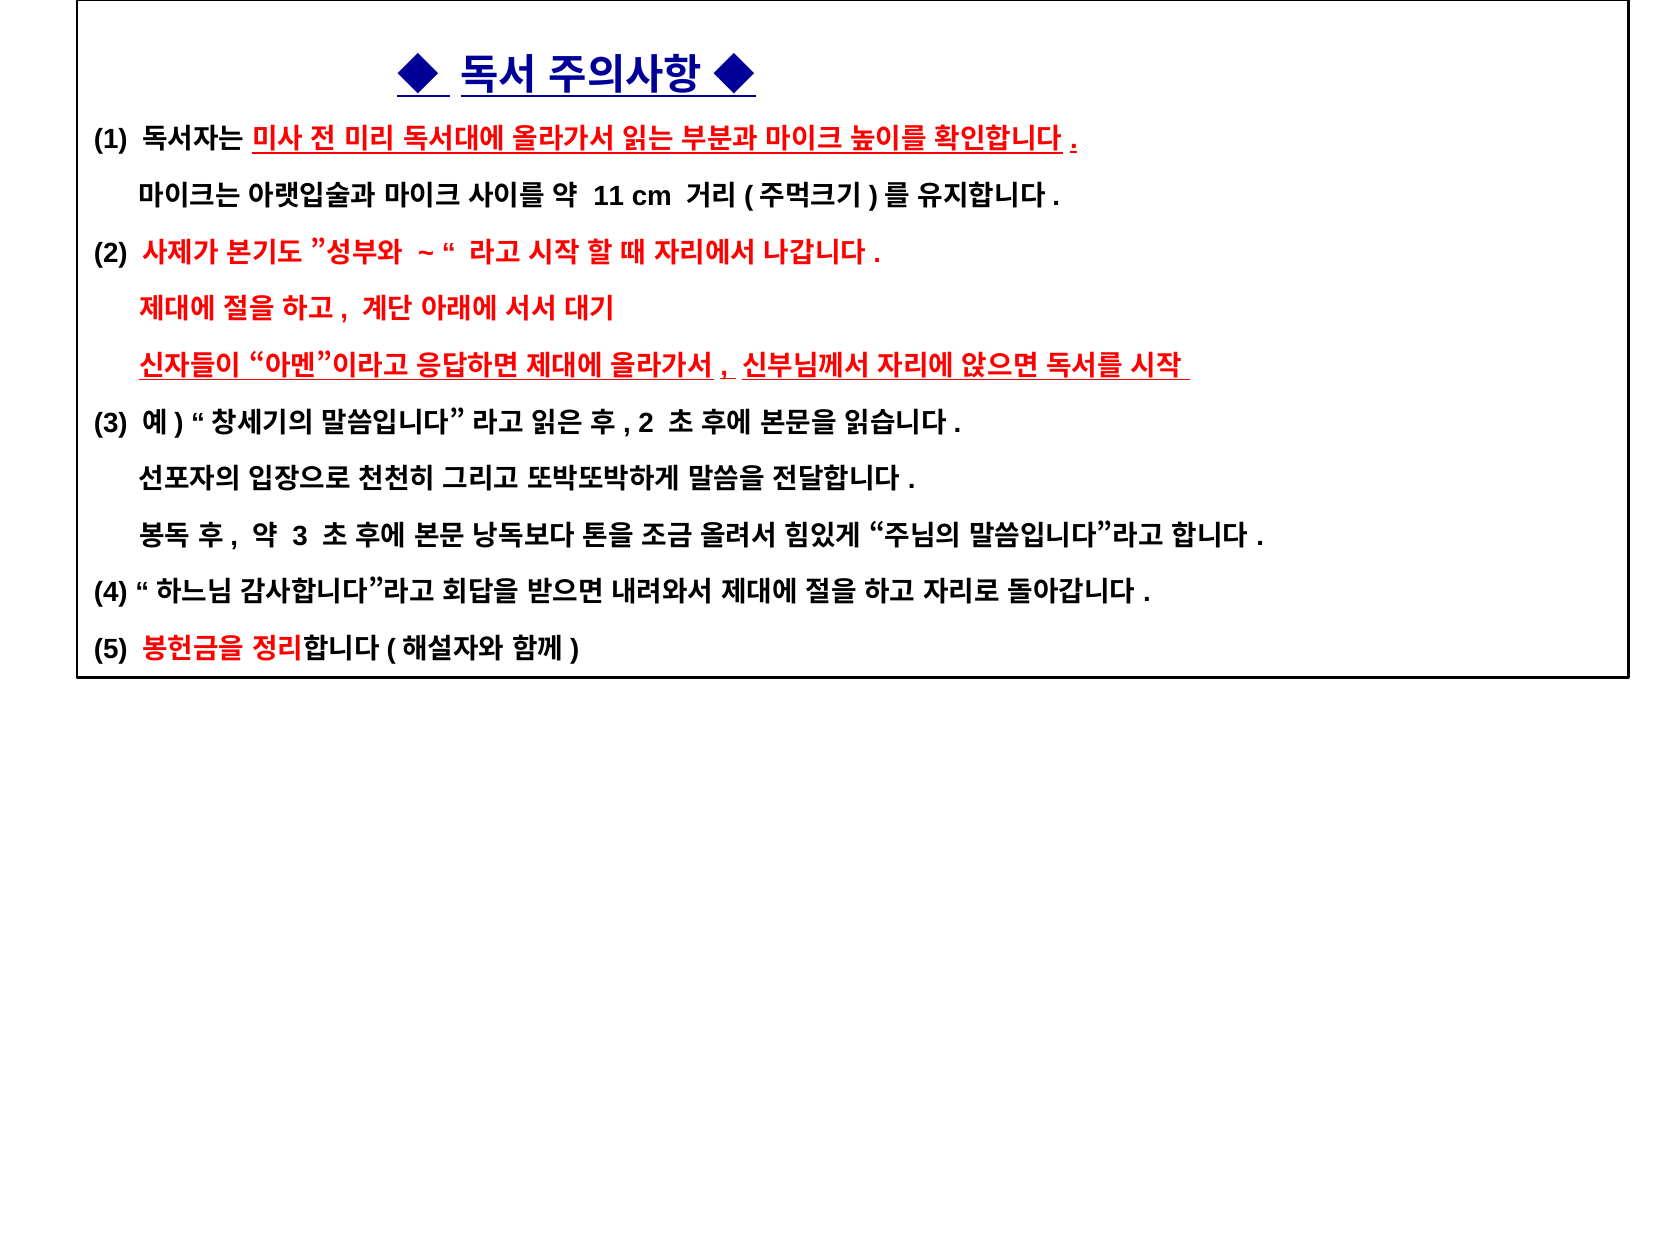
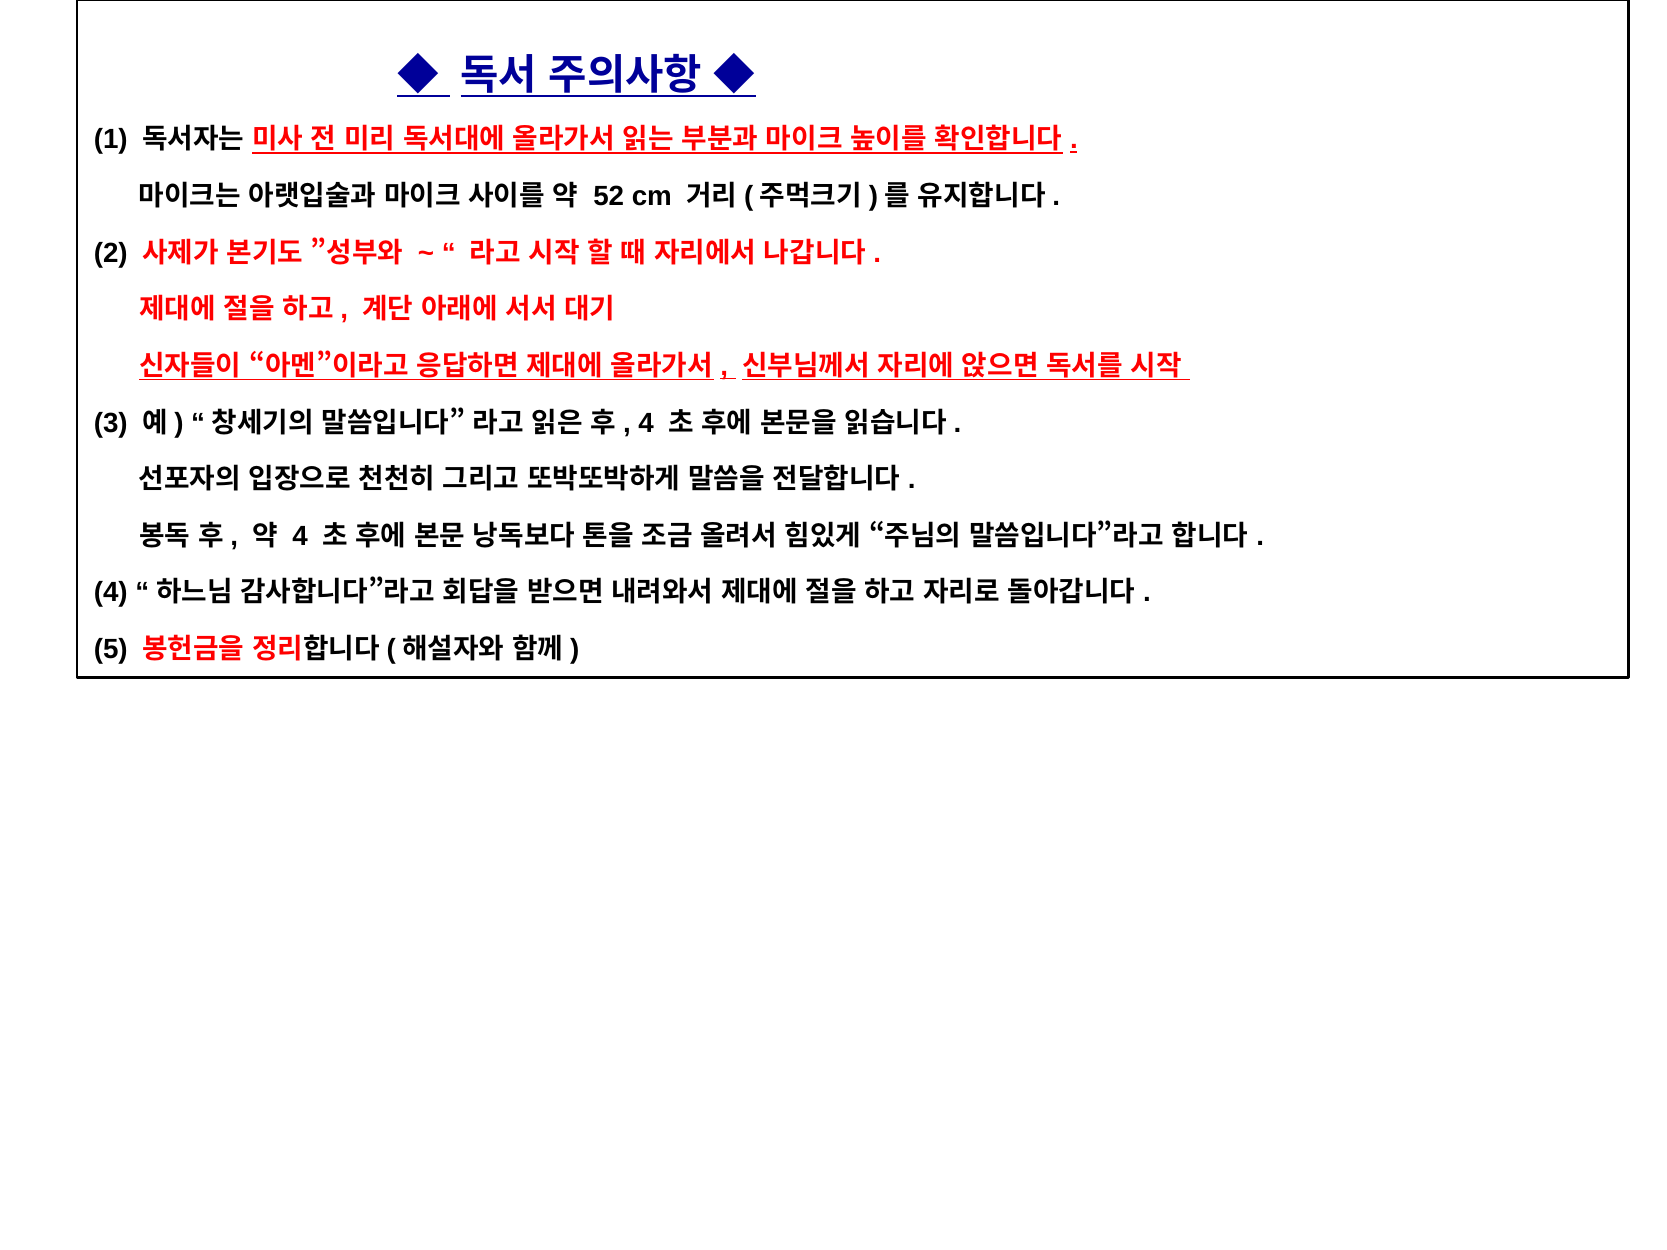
11: 11 -> 52
2 at (646, 423): 2 -> 4
3 at (300, 536): 3 -> 4
